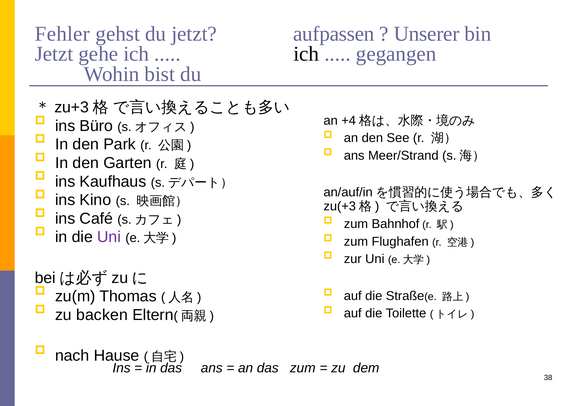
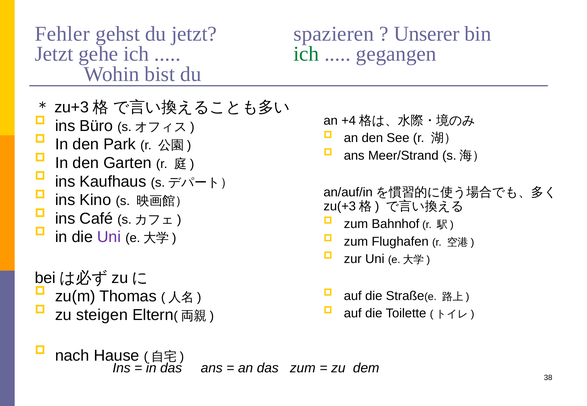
aufpassen: aufpassen -> spazieren
ich at (306, 54) colour: black -> green
backen: backen -> steigen
